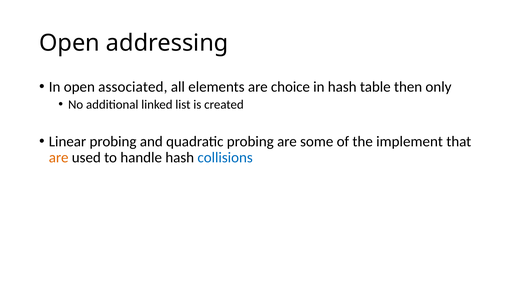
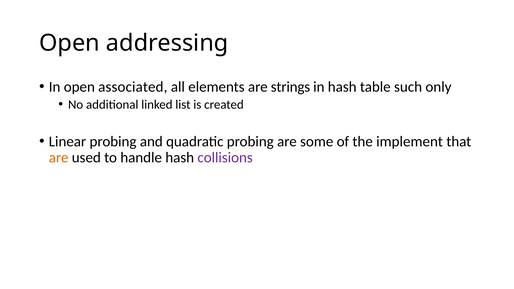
choice: choice -> strings
then: then -> such
collisions colour: blue -> purple
